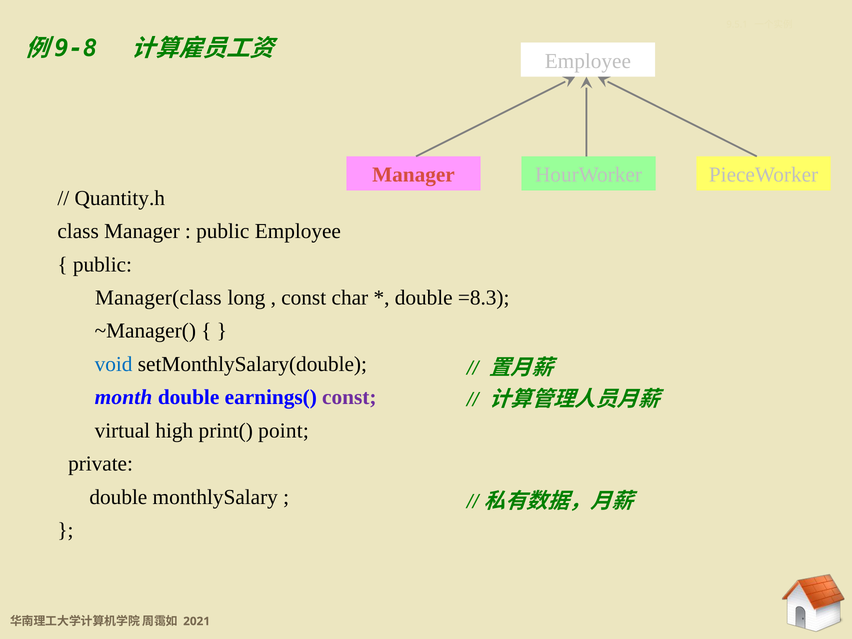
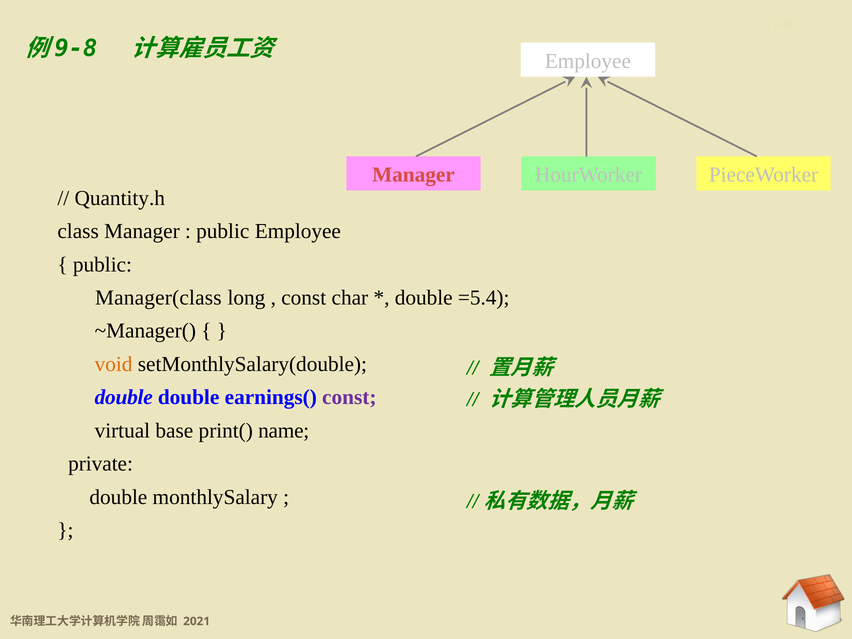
=8.3: =8.3 -> =5.4
void colour: blue -> orange
month at (123, 397): month -> double
high: high -> base
point: point -> name
